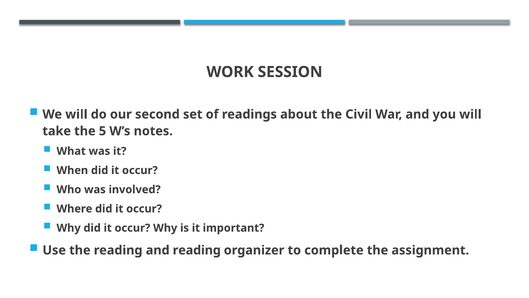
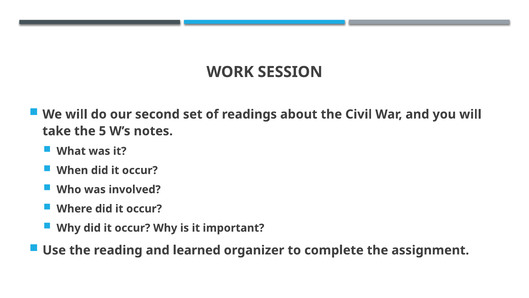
and reading: reading -> learned
